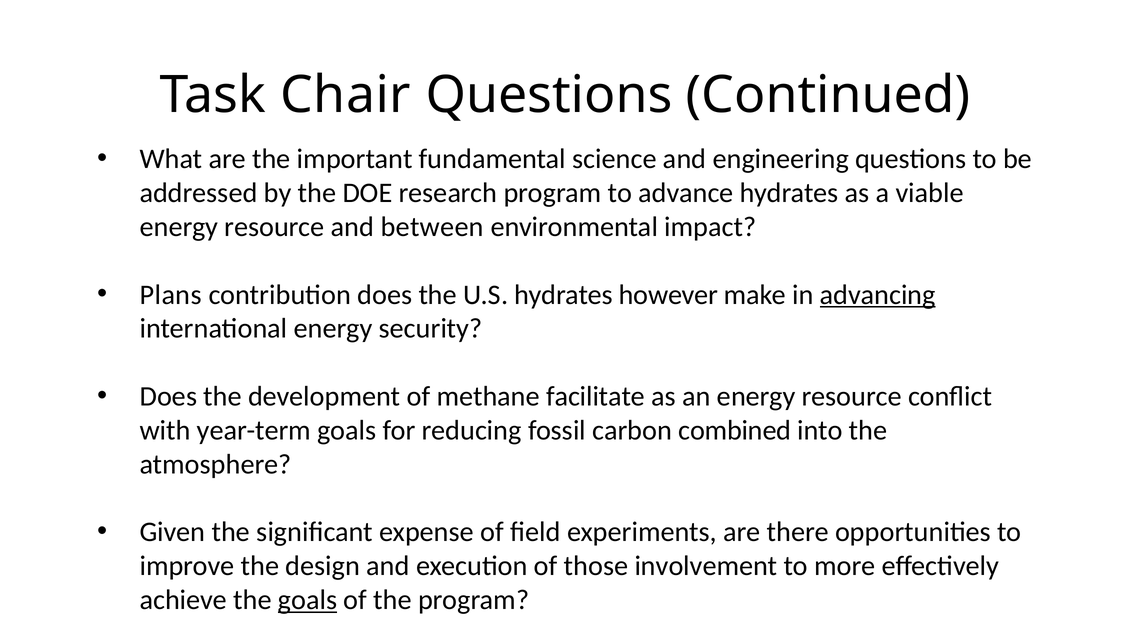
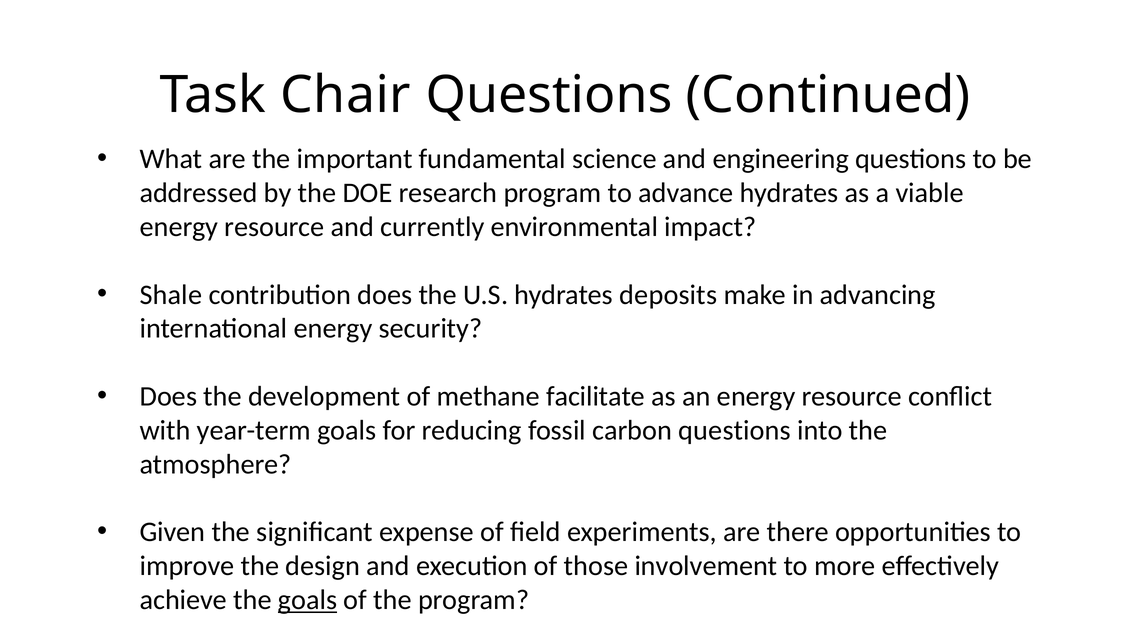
between: between -> currently
Plans: Plans -> Shale
however: however -> deposits
advancing underline: present -> none
carbon combined: combined -> questions
